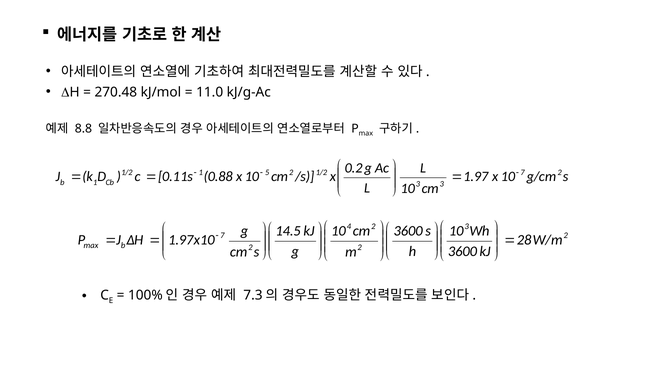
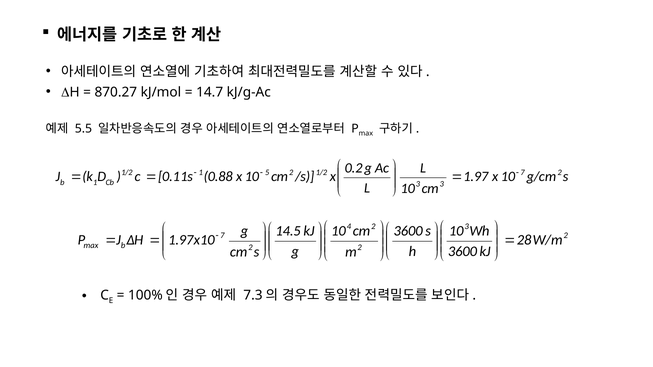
270.48: 270.48 -> 870.27
11.0: 11.0 -> 14.7
8.8: 8.8 -> 5.5
